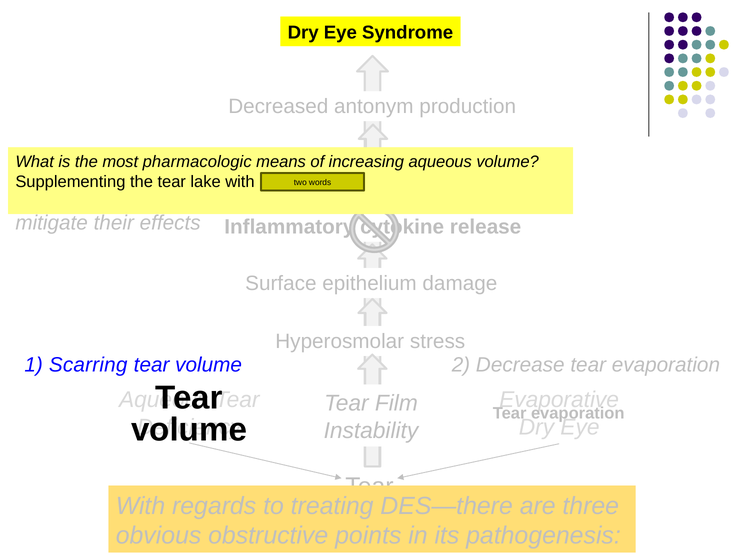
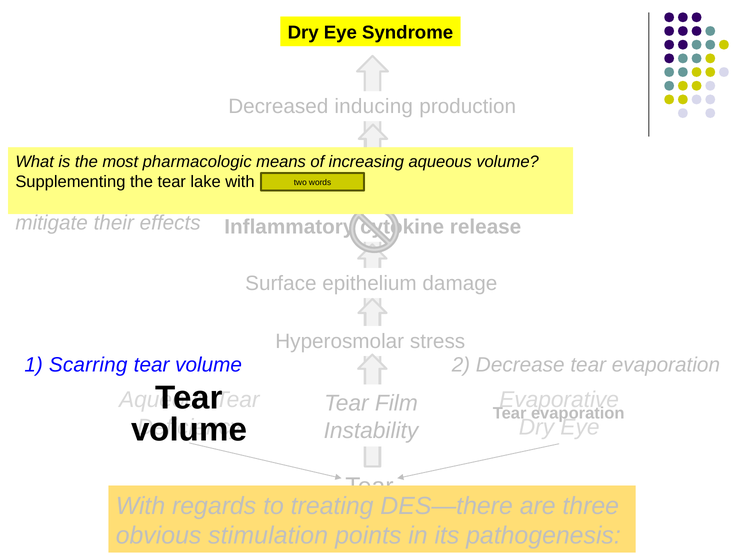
antonym: antonym -> inducing
obstructive: obstructive -> stimulation
